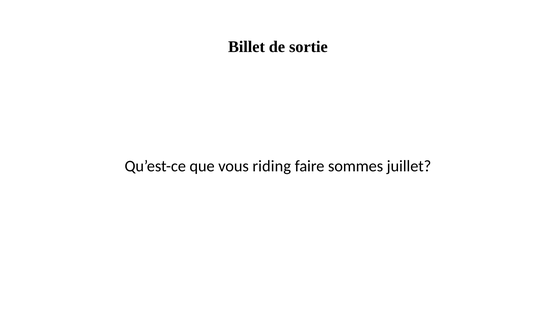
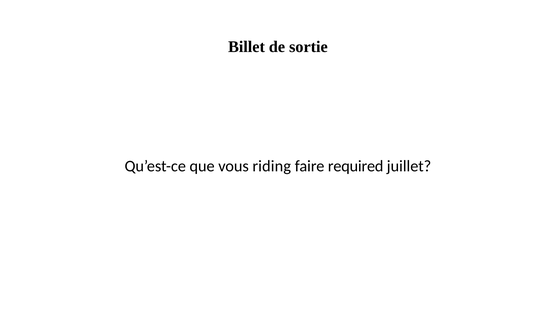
sommes: sommes -> required
